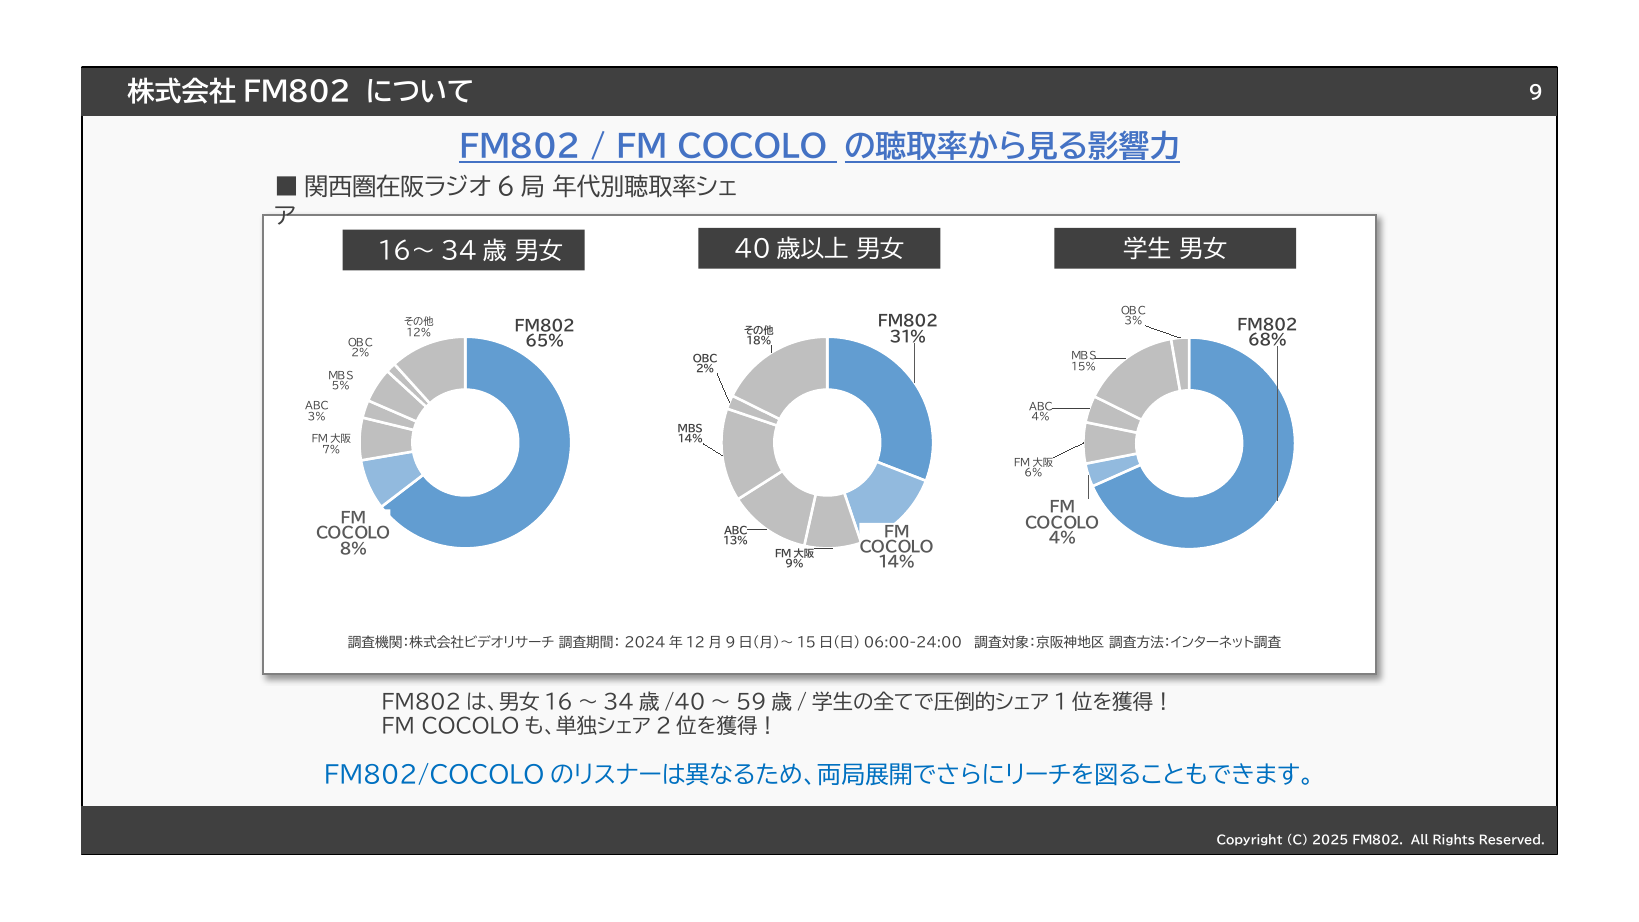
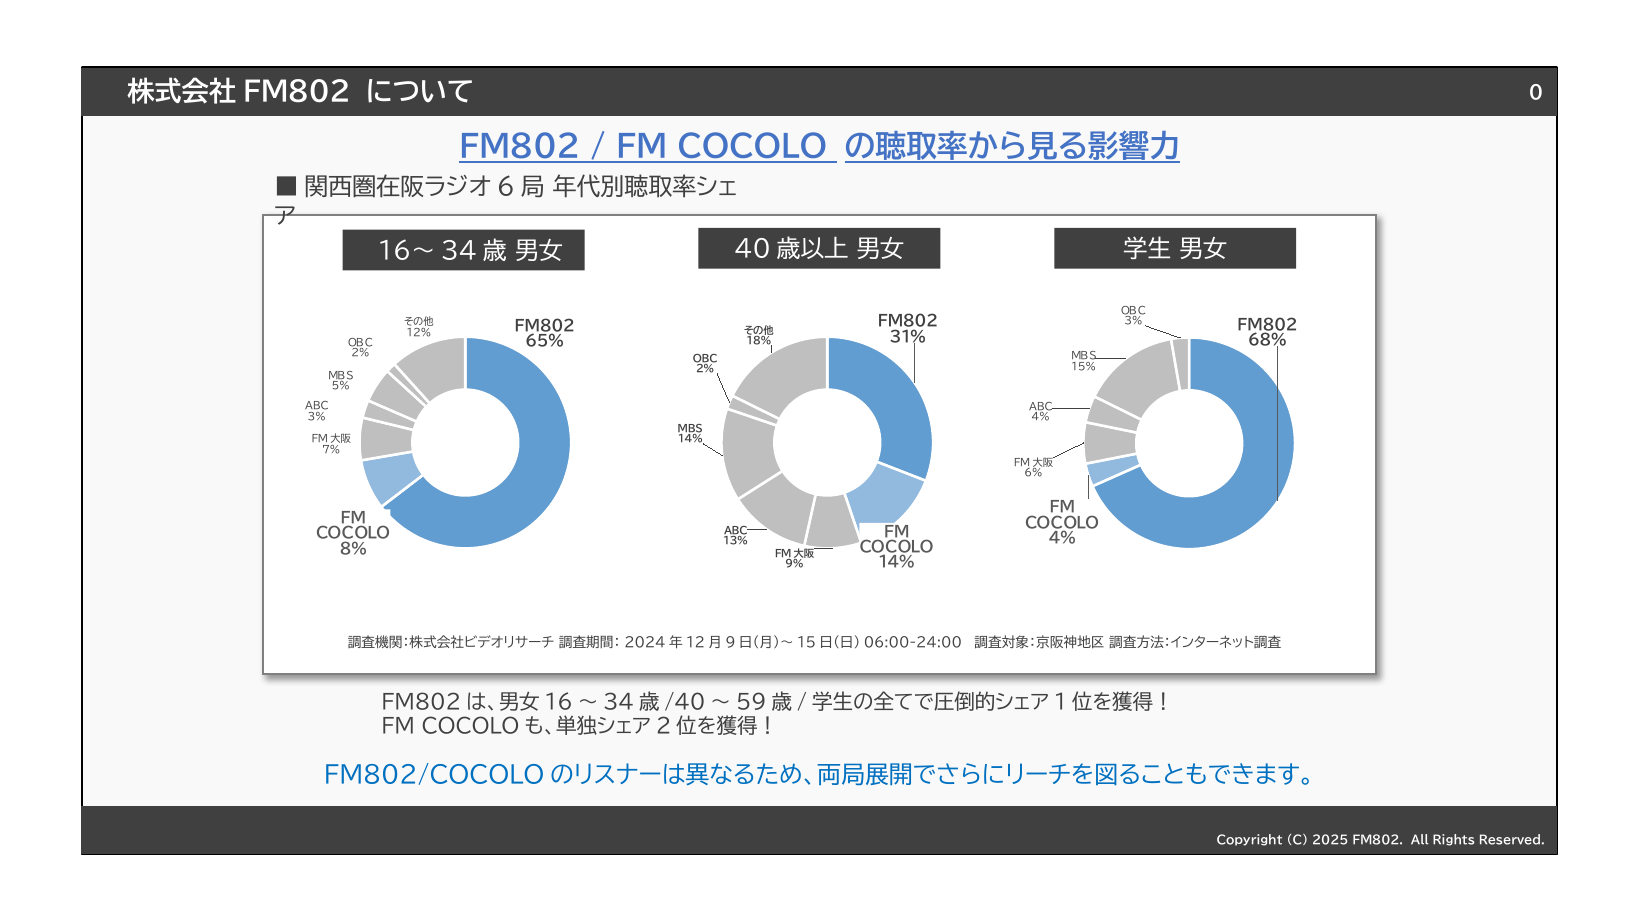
9: 9 -> 0
